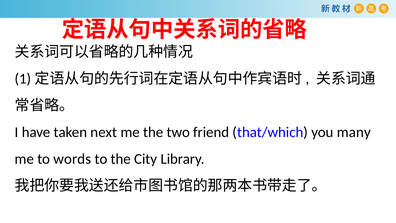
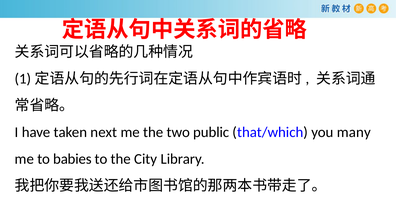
friend: friend -> public
words: words -> babies
